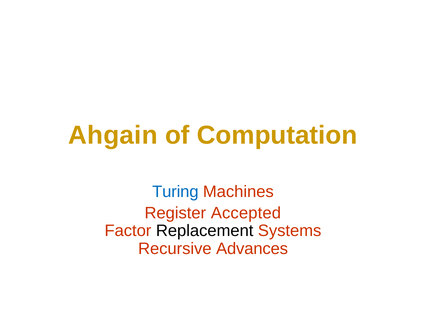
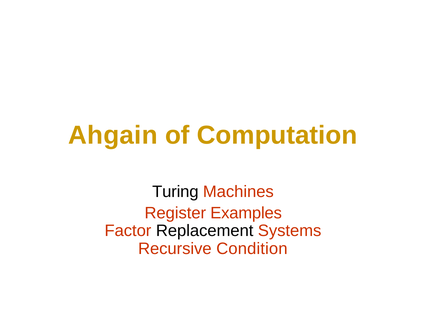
Turing colour: blue -> black
Accepted: Accepted -> Examples
Advances: Advances -> Condition
